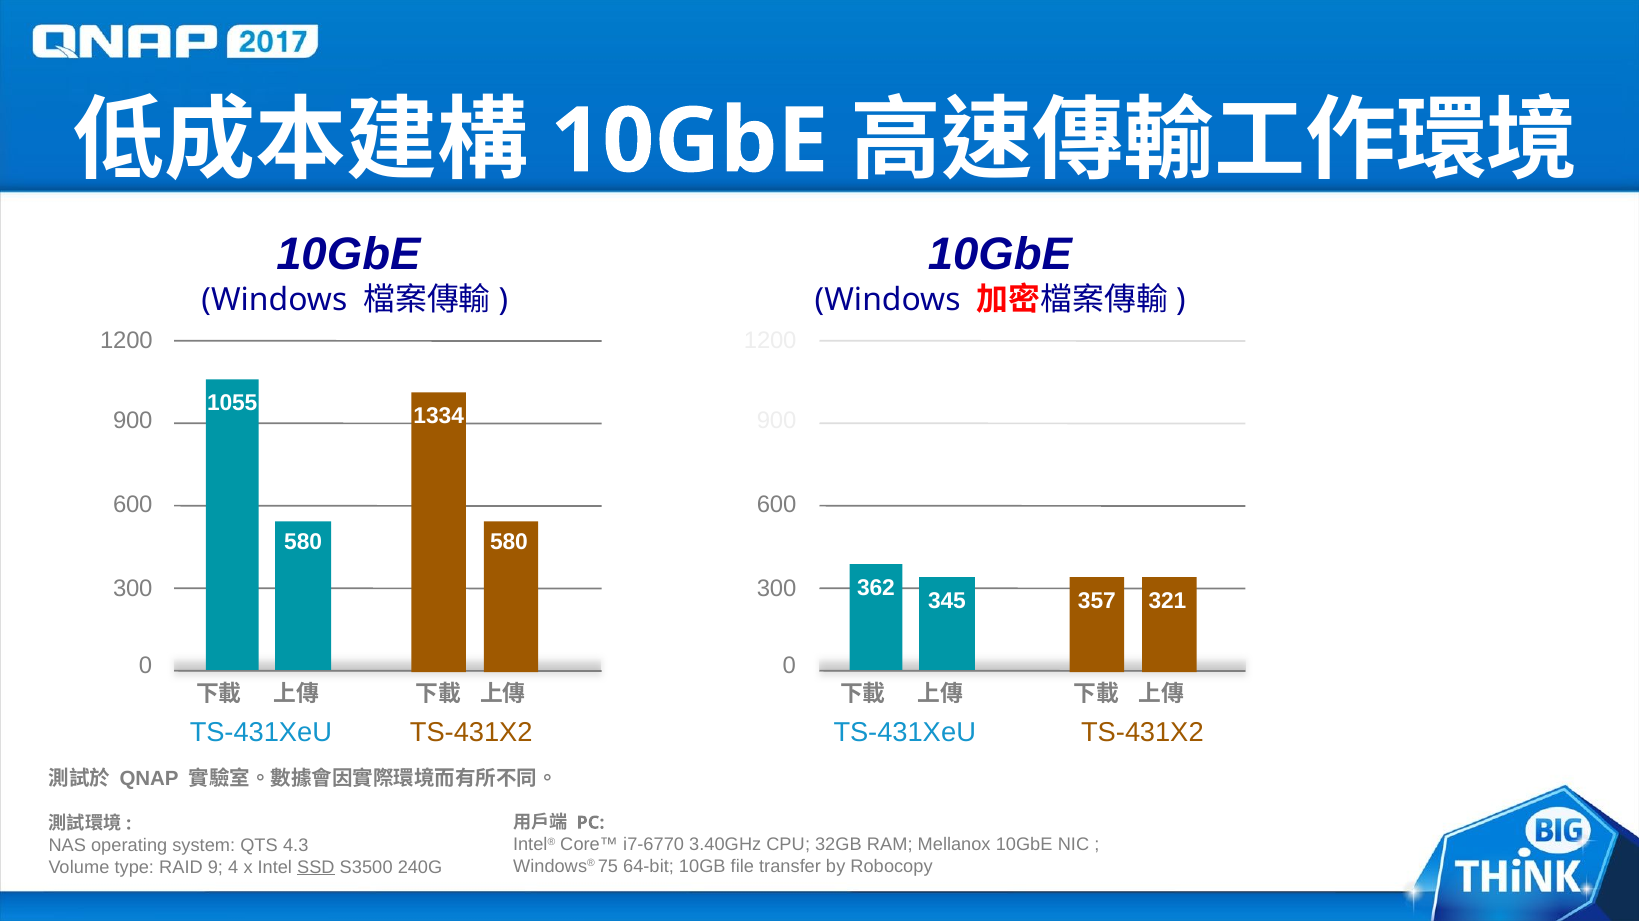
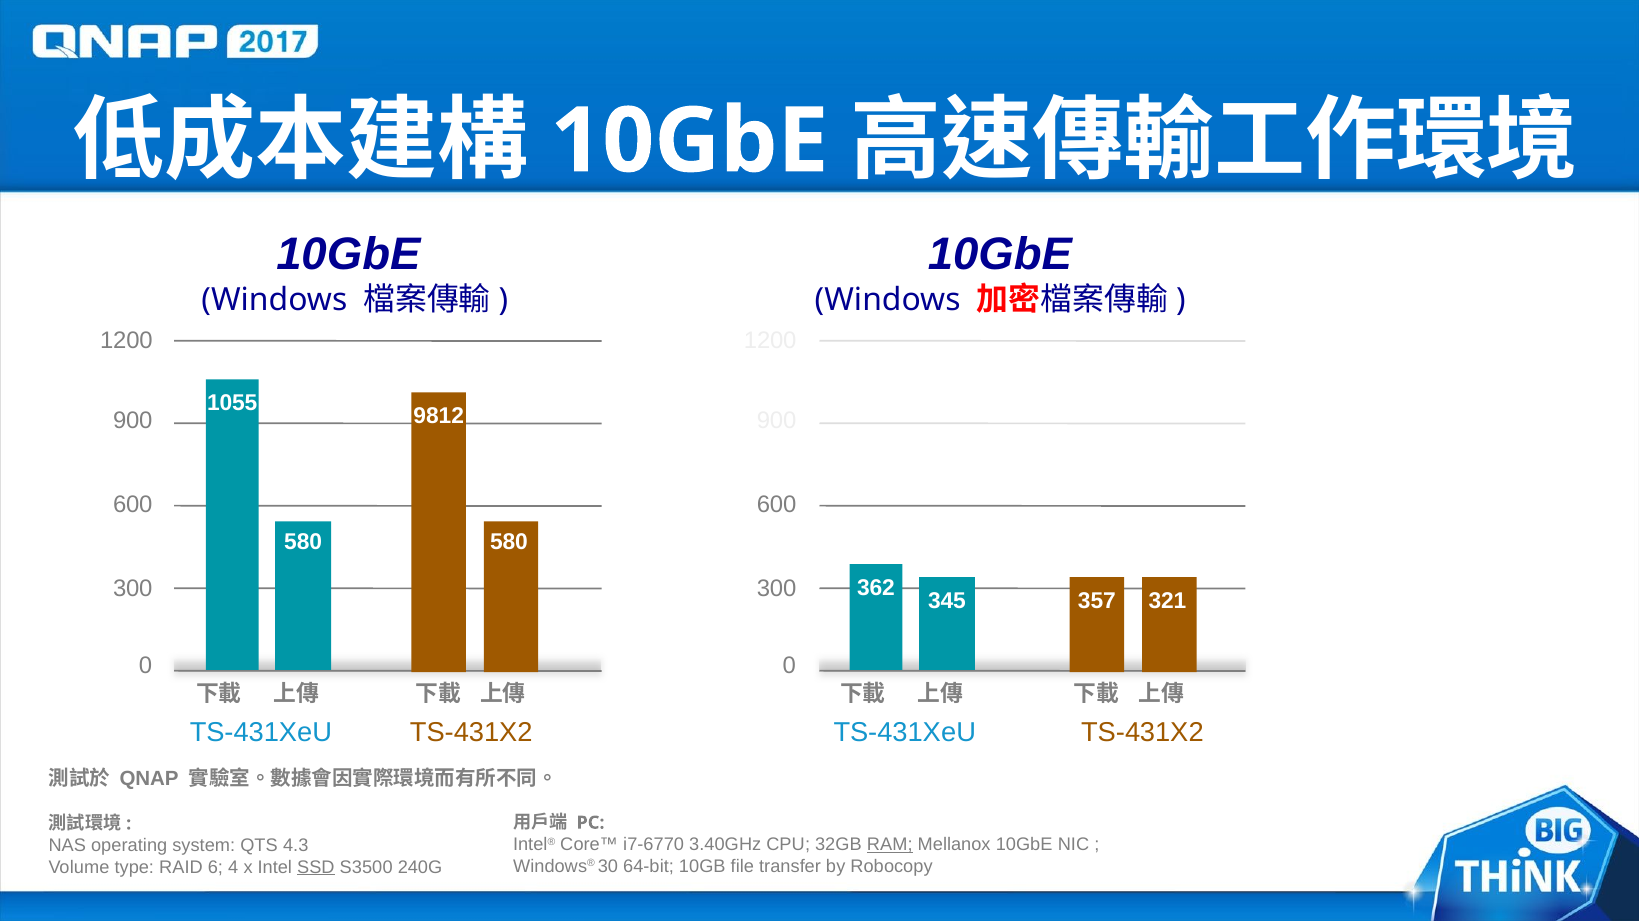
1334: 1334 -> 9812
RAM underline: none -> present
75: 75 -> 30
9: 9 -> 6
